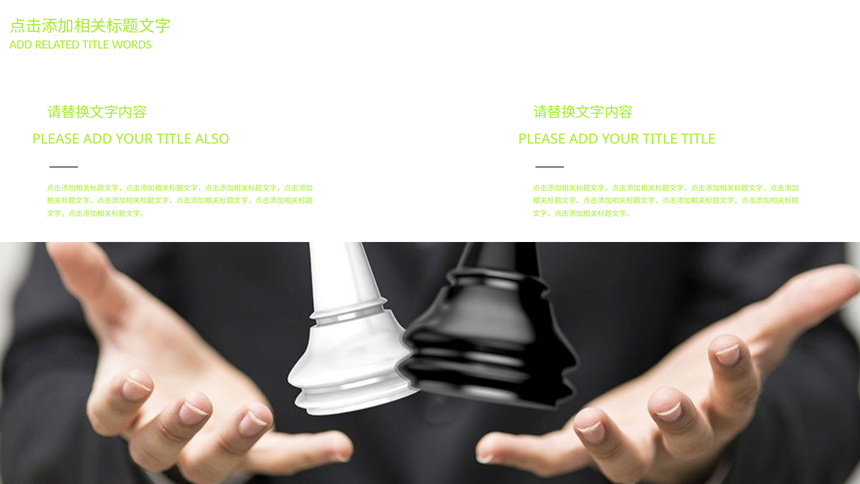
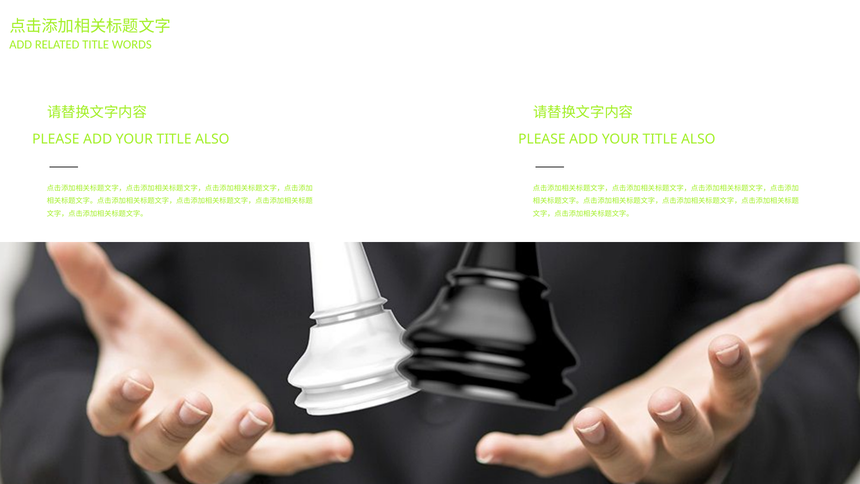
TITLE at (698, 139): TITLE -> ALSO
